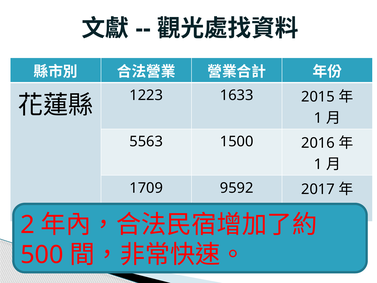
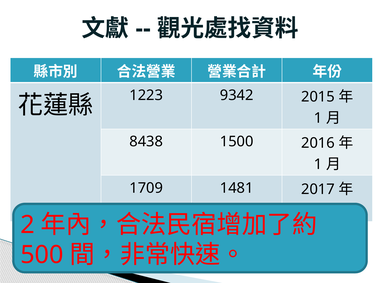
1633: 1633 -> 9342
5563: 5563 -> 8438
9592: 9592 -> 1481
